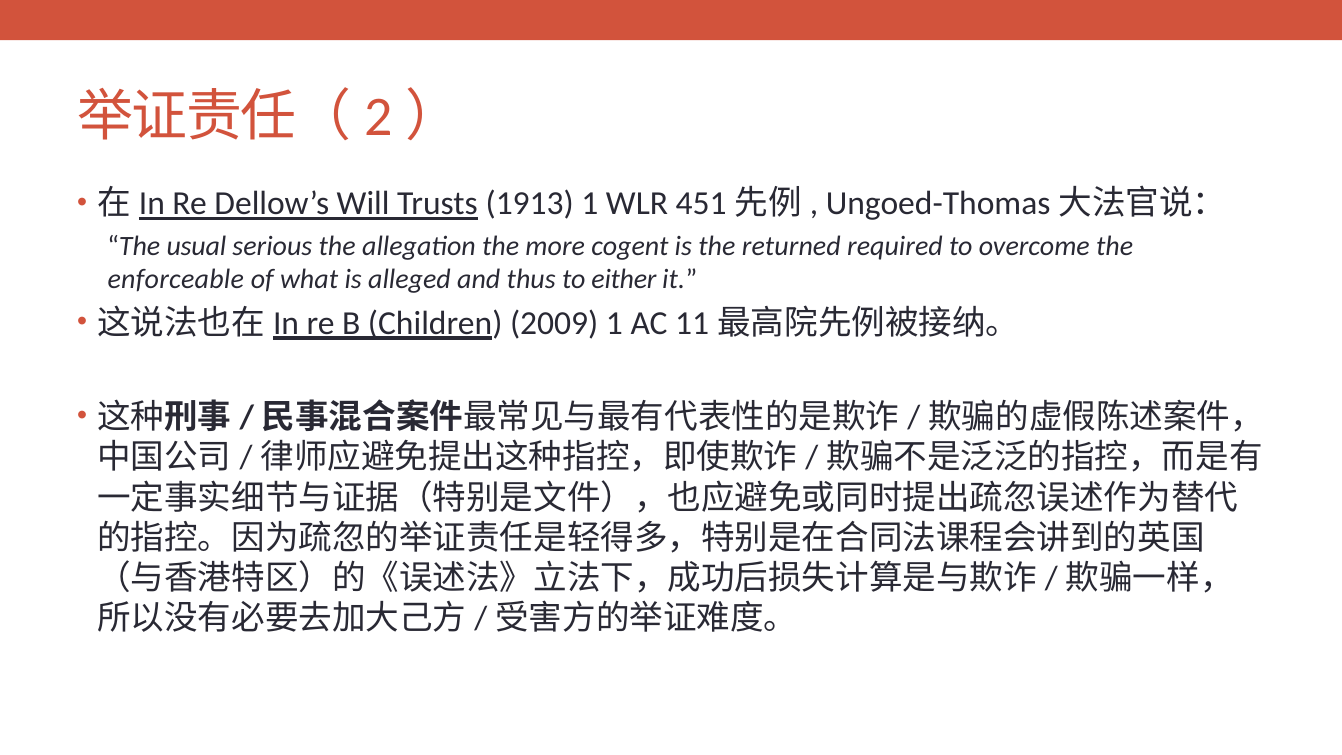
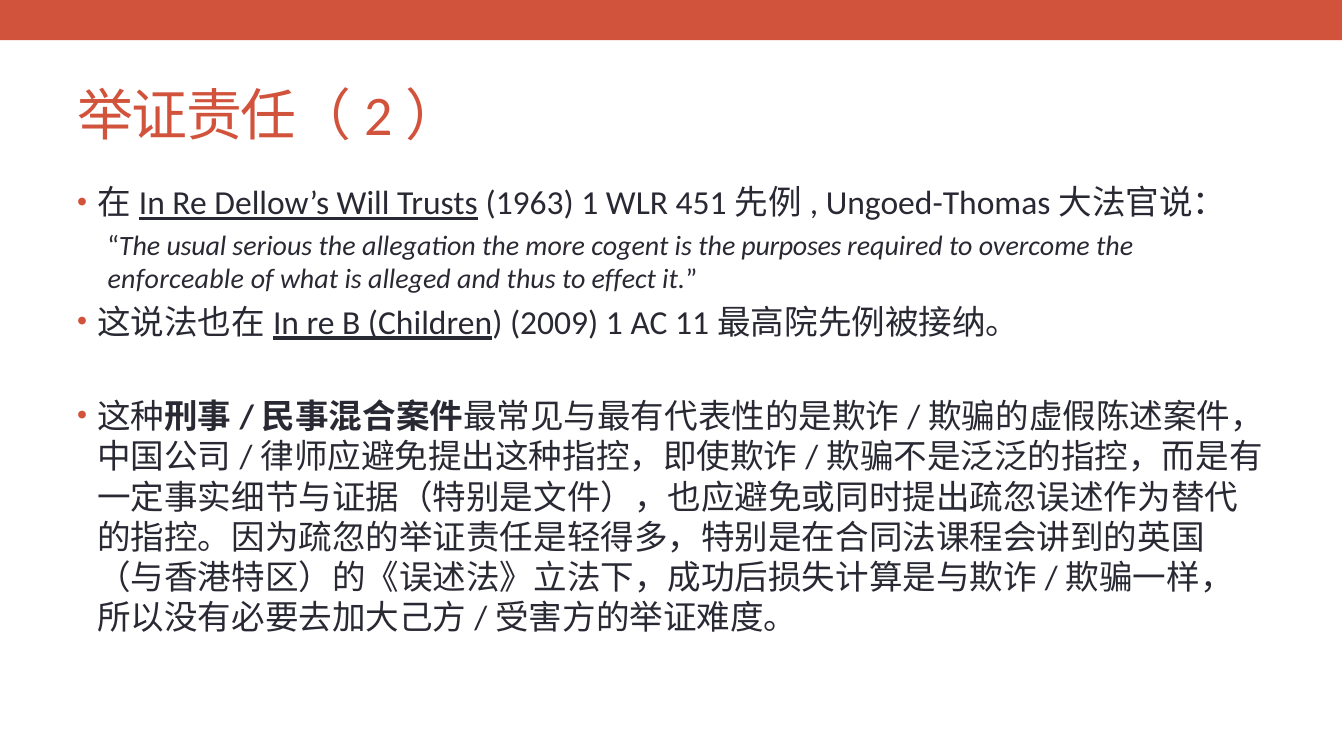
1913: 1913 -> 1963
returned: returned -> purposes
either: either -> effect
